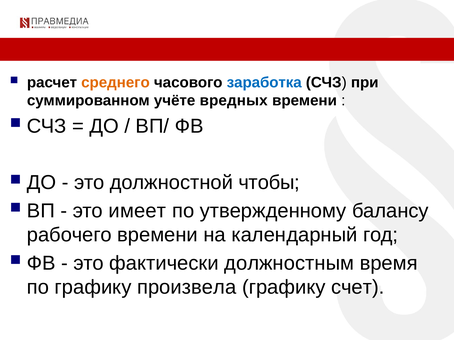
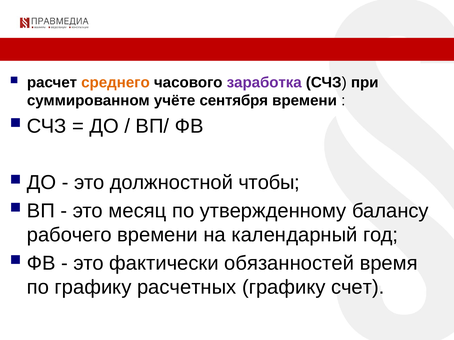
заработка colour: blue -> purple
вредных: вредных -> сентября
имеет: имеет -> месяц
должностным: должностным -> обязанностей
произвела: произвела -> расчетных
